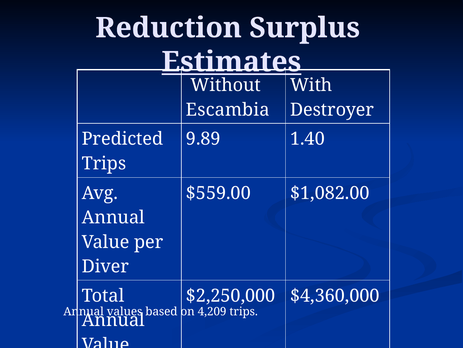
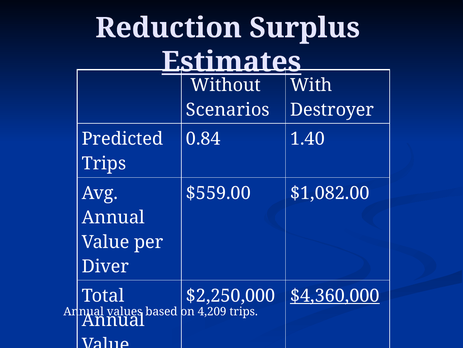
Escambia: Escambia -> Scenarios
9.89: 9.89 -> 0.84
$4,360,000 underline: none -> present
